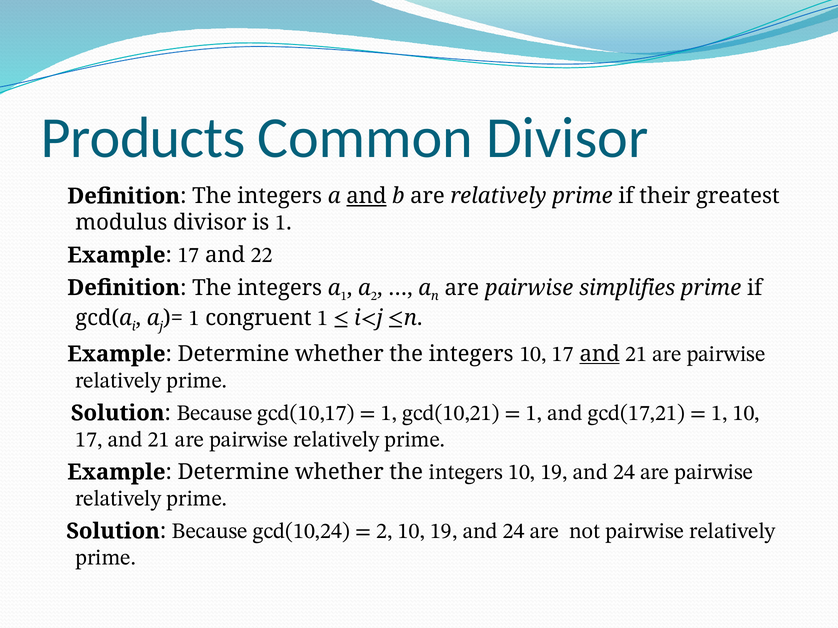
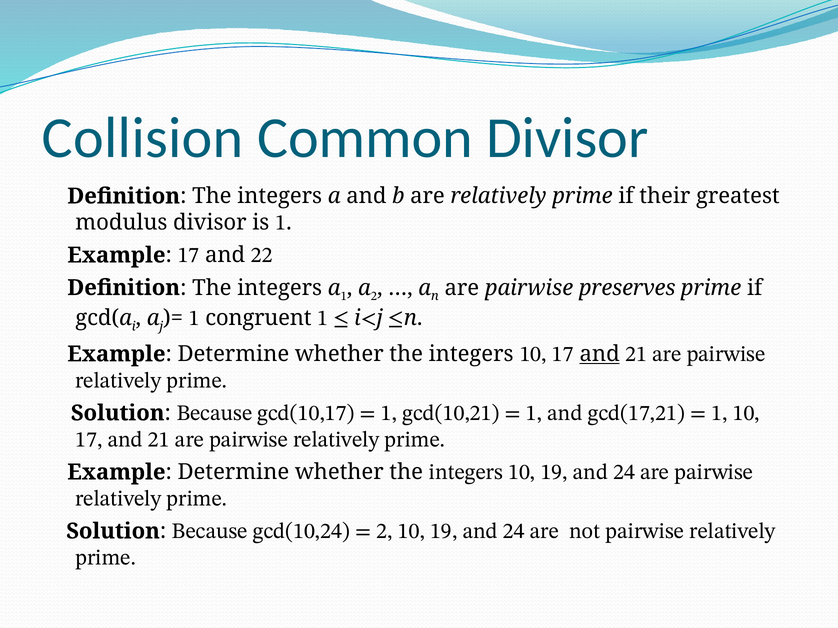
Products: Products -> Collision
and at (366, 196) underline: present -> none
simplifies: simplifies -> preserves
